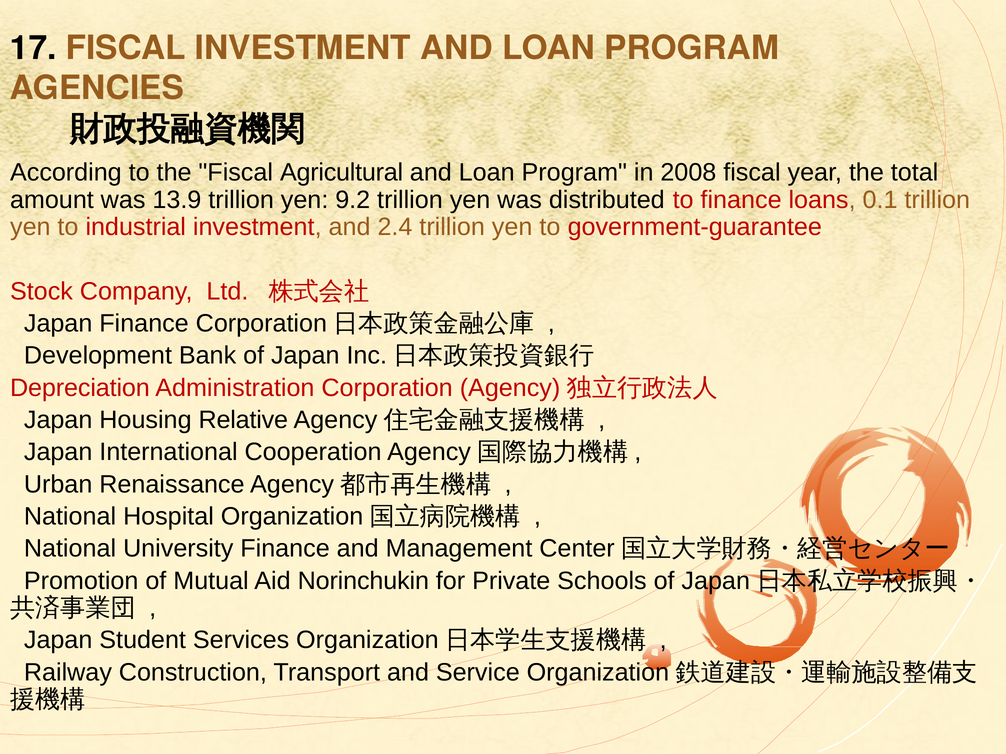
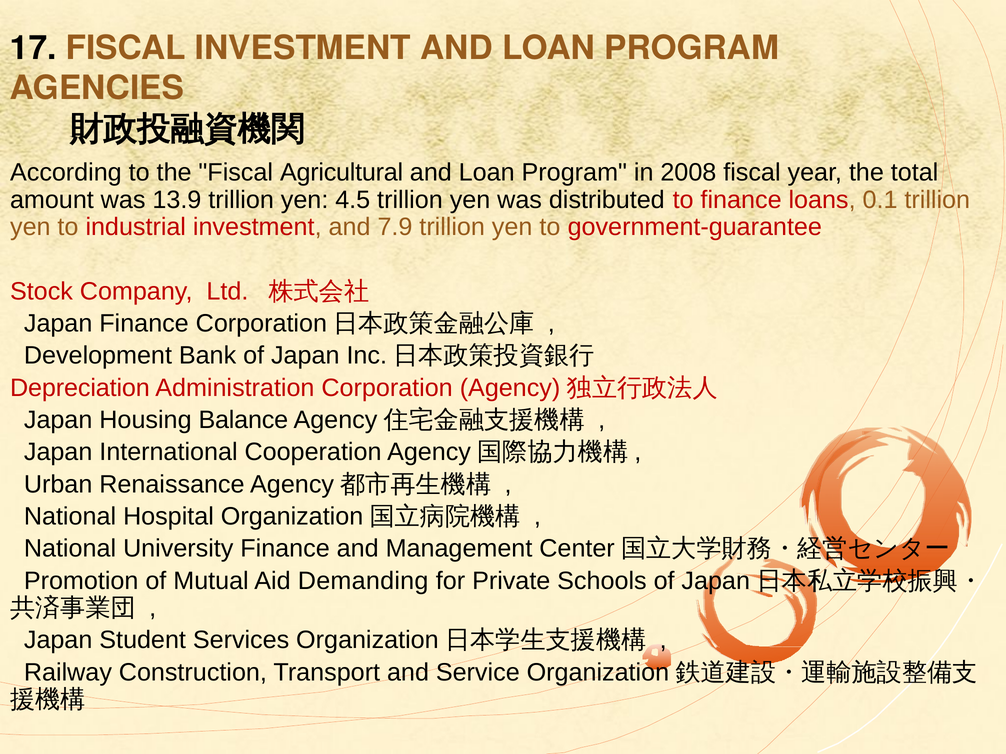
9.2: 9.2 -> 4.5
2.4: 2.4 -> 7.9
Relative: Relative -> Balance
Norinchukin: Norinchukin -> Demanding
